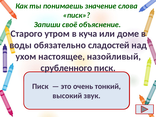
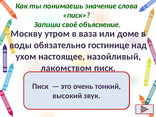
Старого: Старого -> Москву
куча: куча -> ваза
сладостей: сладостей -> гостинице
срубленного: срубленного -> лакомством
